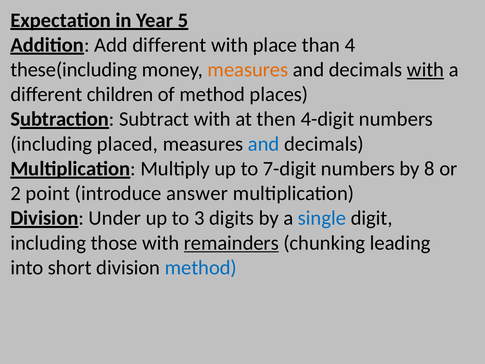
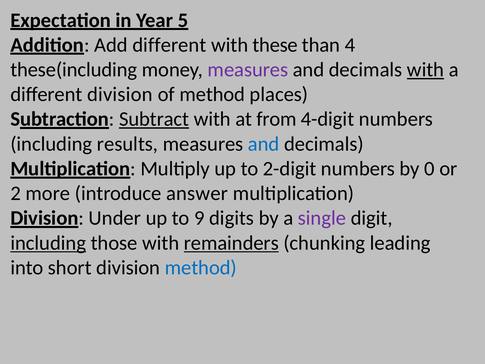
place: place -> these
measures at (248, 70) colour: orange -> purple
different children: children -> division
Subtract underline: none -> present
then: then -> from
placed: placed -> results
7-digit: 7-digit -> 2-digit
8: 8 -> 0
point: point -> more
3: 3 -> 9
single colour: blue -> purple
including at (48, 243) underline: none -> present
